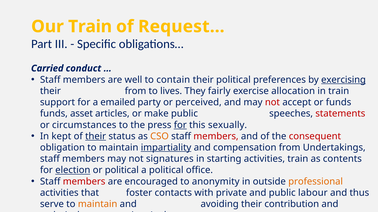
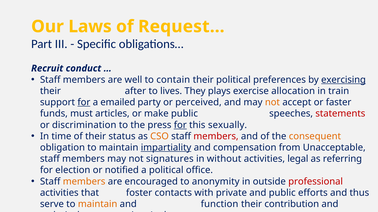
Our Train: Train -> Laws
Carried: Carried -> Recruit
their from: from -> after
fairly: fairly -> plays
for at (84, 103) underline: none -> present
not at (272, 103) colour: red -> orange
or funds: funds -> faster
asset: asset -> must
circumstances: circumstances -> discrimination
kept: kept -> time
their at (96, 137) underline: present -> none
consequent colour: red -> orange
Undertakings: Undertakings -> Unacceptable
starting: starting -> without
activities train: train -> legal
contents: contents -> referring
election underline: present -> none
or political: political -> notified
members at (84, 182) colour: red -> orange
professional colour: orange -> red
labour: labour -> efforts
avoiding: avoiding -> function
